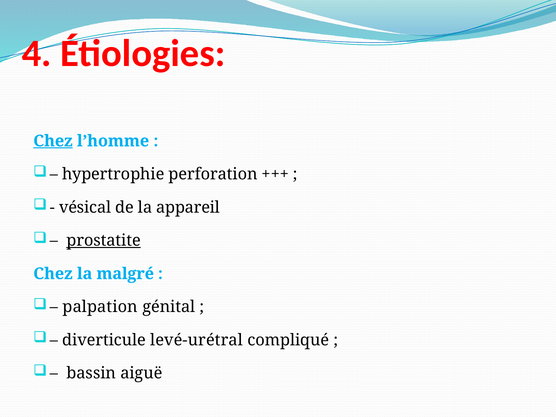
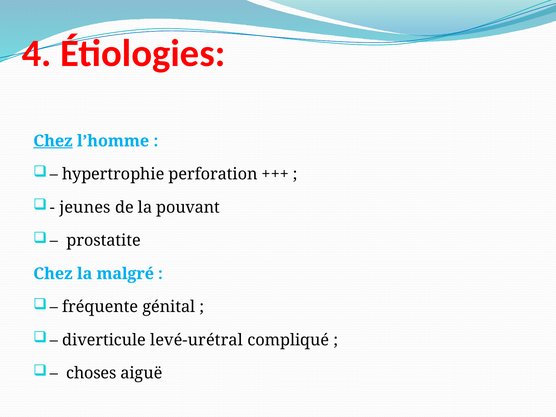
vésical: vésical -> jeunes
appareil: appareil -> pouvant
prostatite underline: present -> none
palpation: palpation -> fréquente
bassin: bassin -> choses
